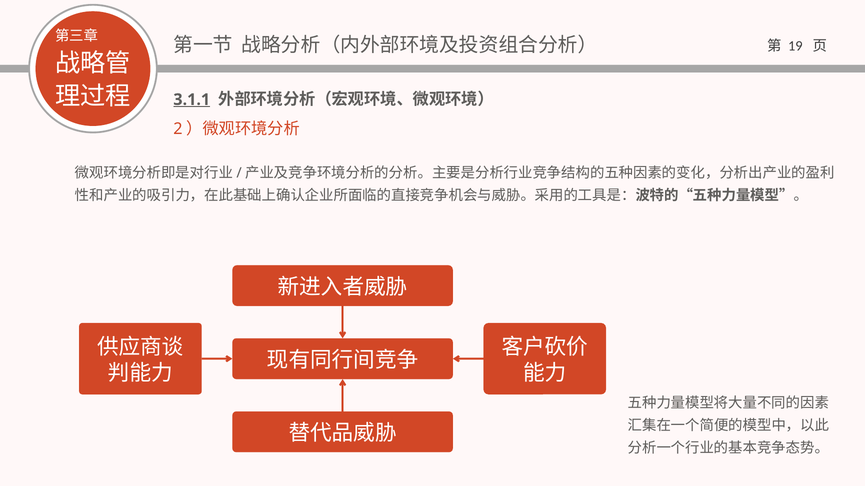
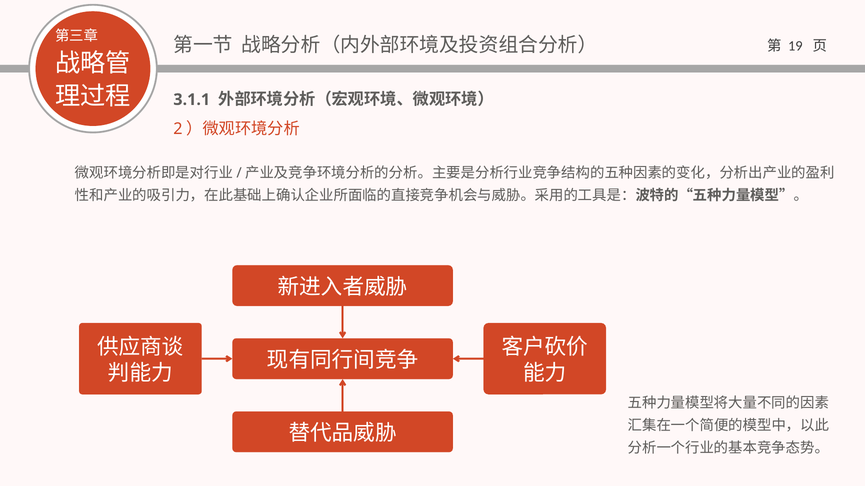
3.1.1 underline: present -> none
